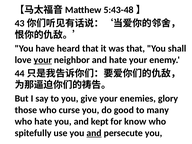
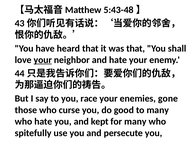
give: give -> race
glory: glory -> gone
for know: know -> many
and at (94, 133) underline: present -> none
